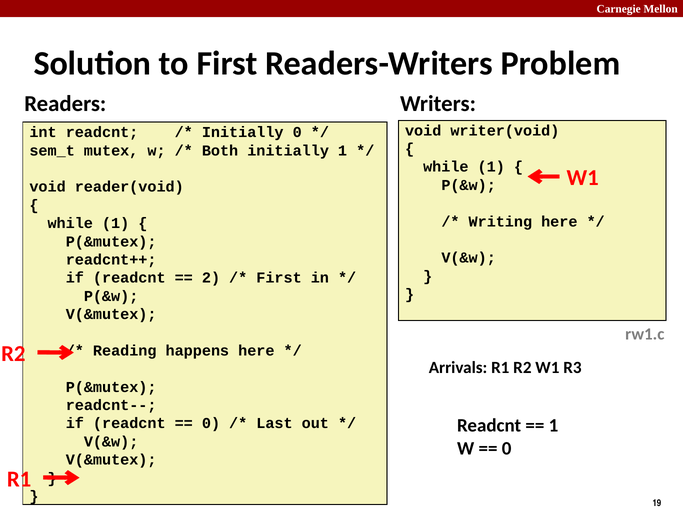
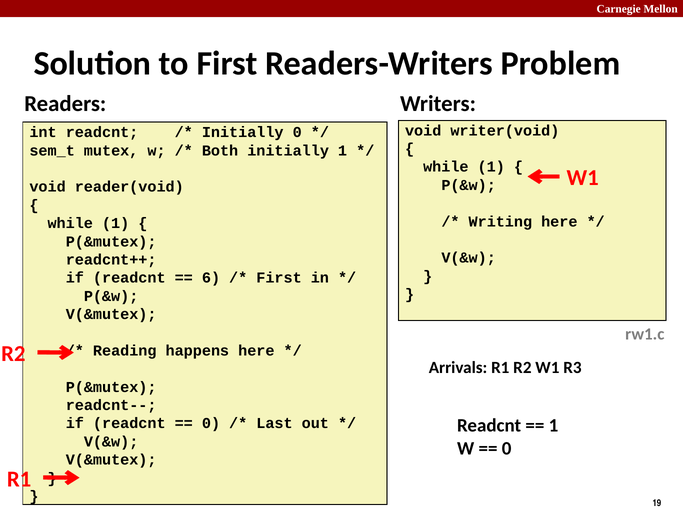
2: 2 -> 6
